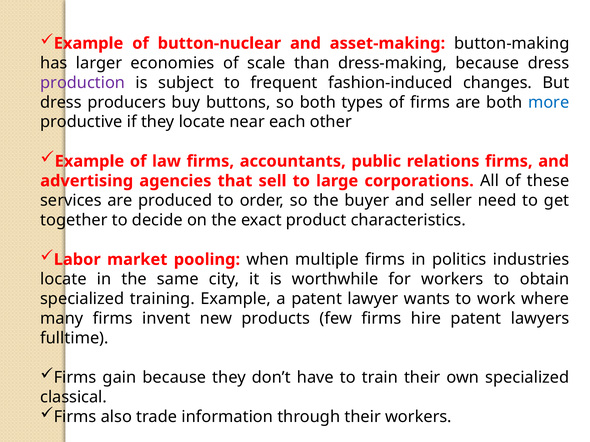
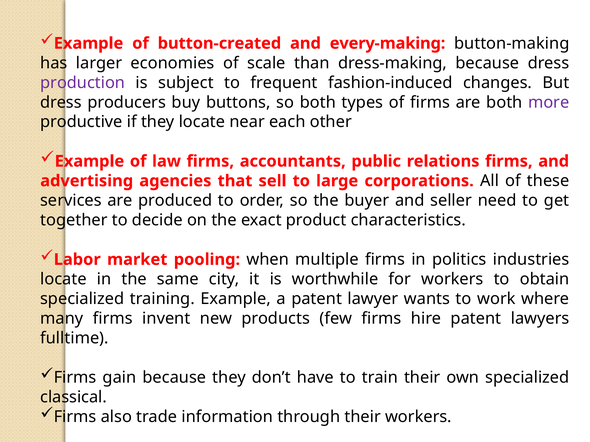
button-nuclear: button-nuclear -> button-created
asset-making: asset-making -> every-making
more colour: blue -> purple
